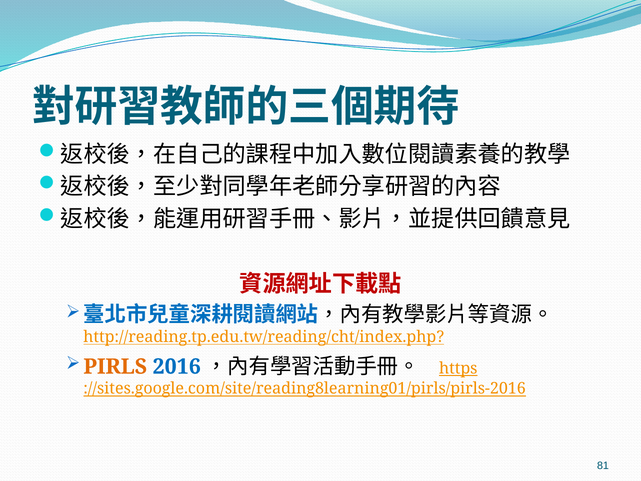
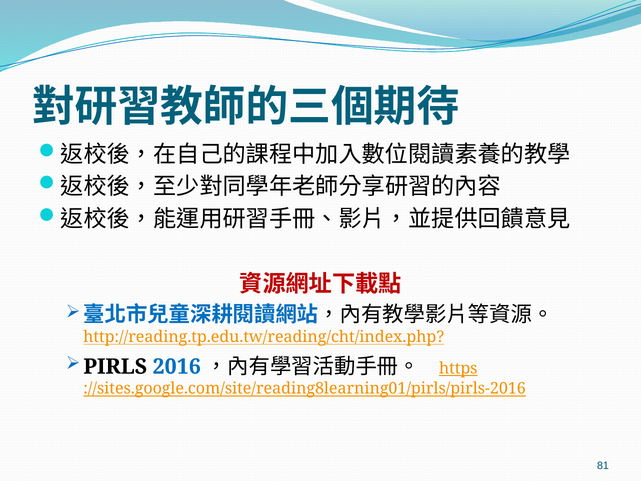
PIRLS colour: orange -> black
